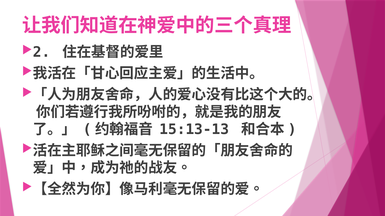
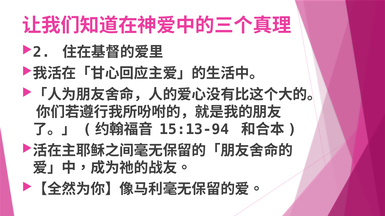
15:13-13: 15:13-13 -> 15:13-94
